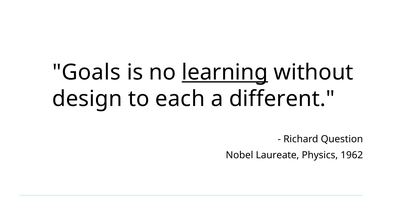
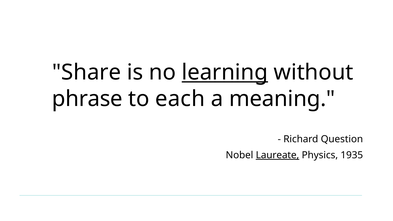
Goals: Goals -> Share
design: design -> phrase
different: different -> meaning
Laureate underline: none -> present
1962: 1962 -> 1935
